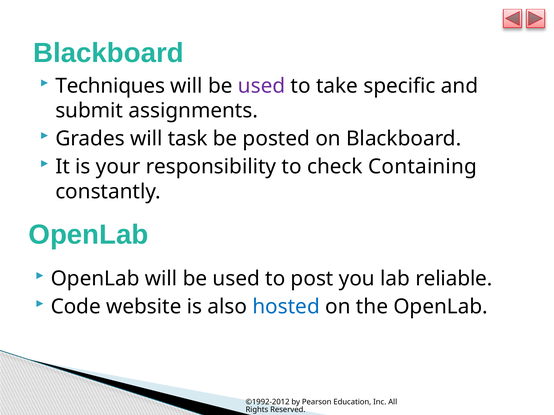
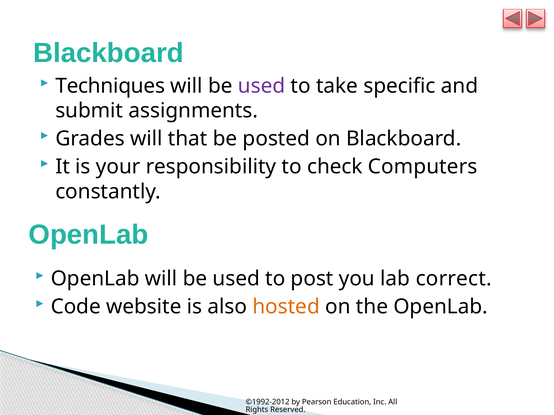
task: task -> that
Containing: Containing -> Computers
reliable: reliable -> correct
hosted colour: blue -> orange
